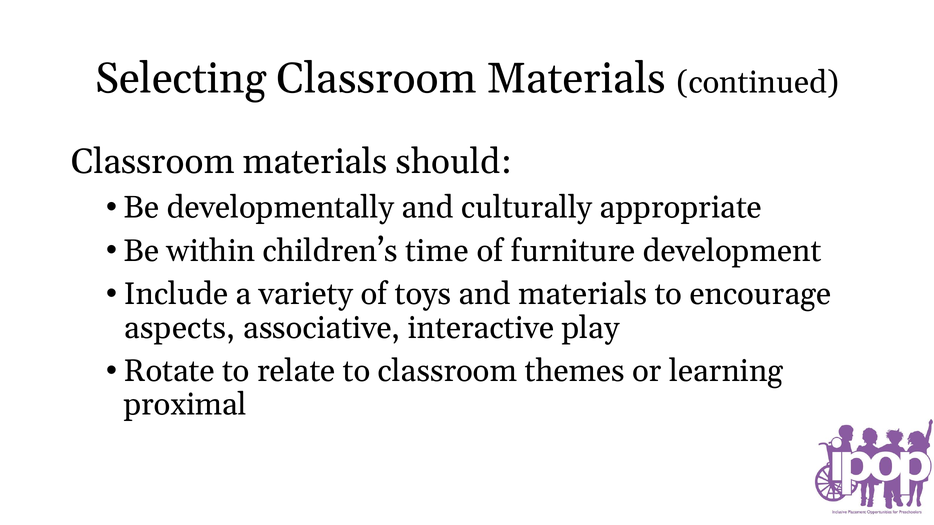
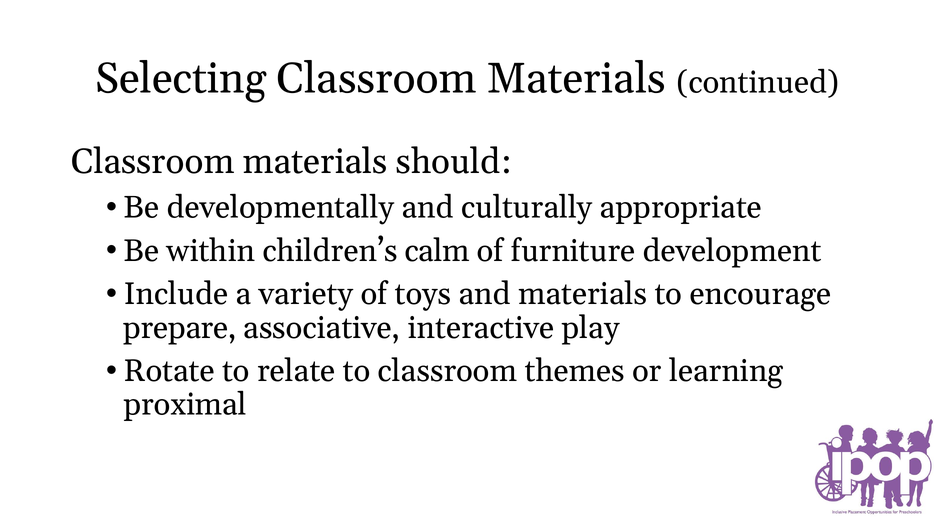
time: time -> calm
aspects: aspects -> prepare
